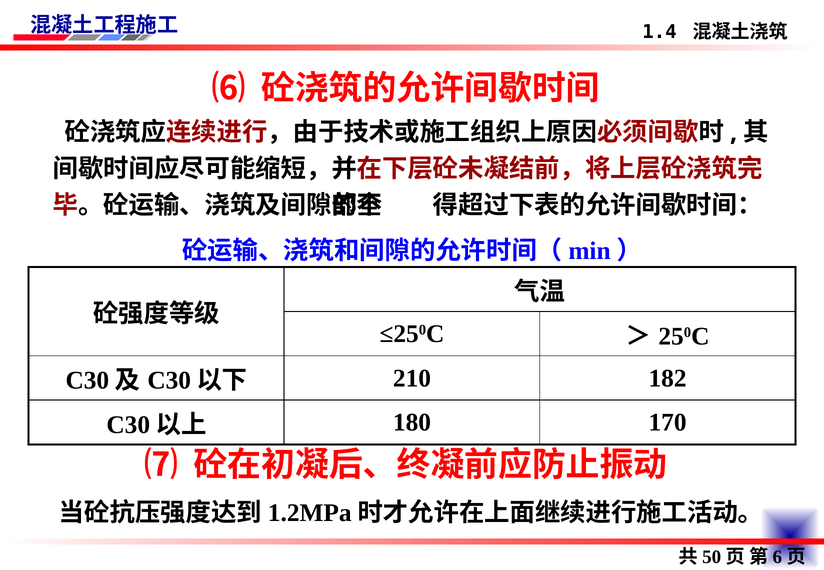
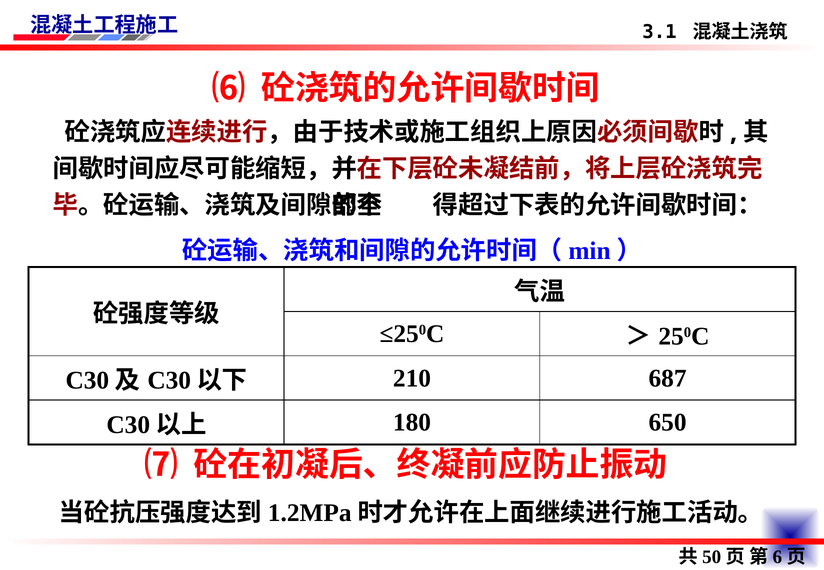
1.4: 1.4 -> 3.1
182: 182 -> 687
170: 170 -> 650
